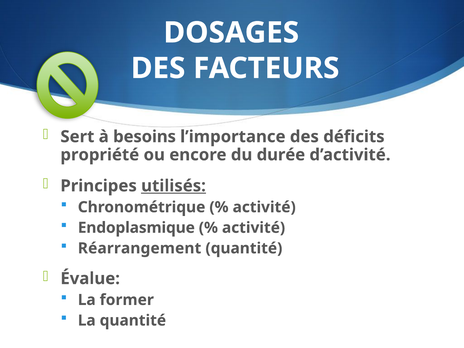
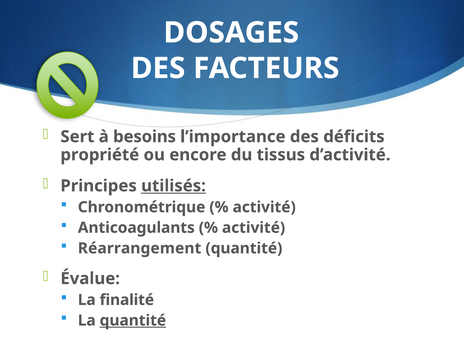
durée: durée -> tissus
Endoplasmique: Endoplasmique -> Anticoagulants
former: former -> finalité
quantité at (133, 320) underline: none -> present
